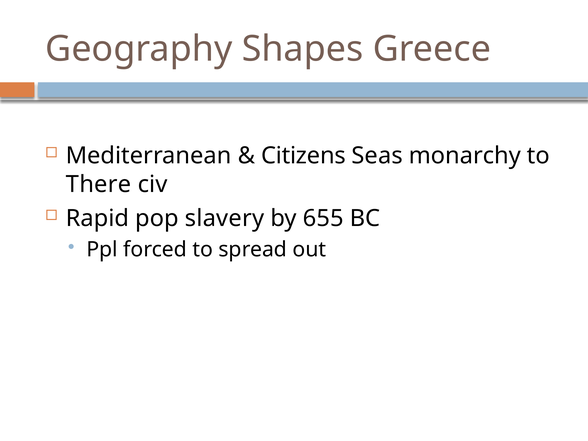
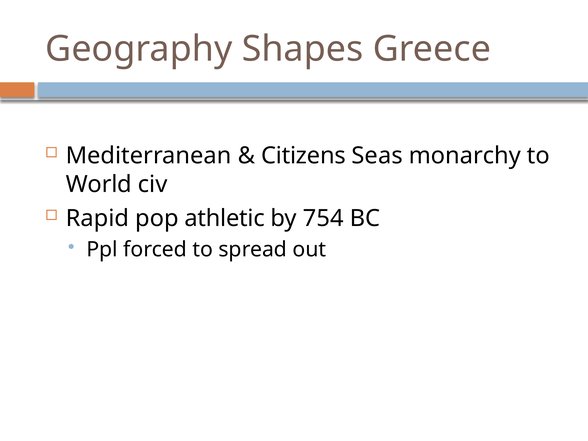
There: There -> World
slavery: slavery -> athletic
655: 655 -> 754
